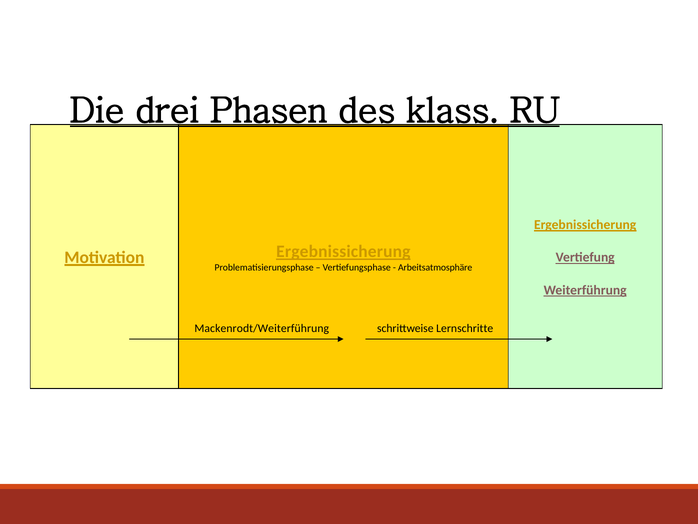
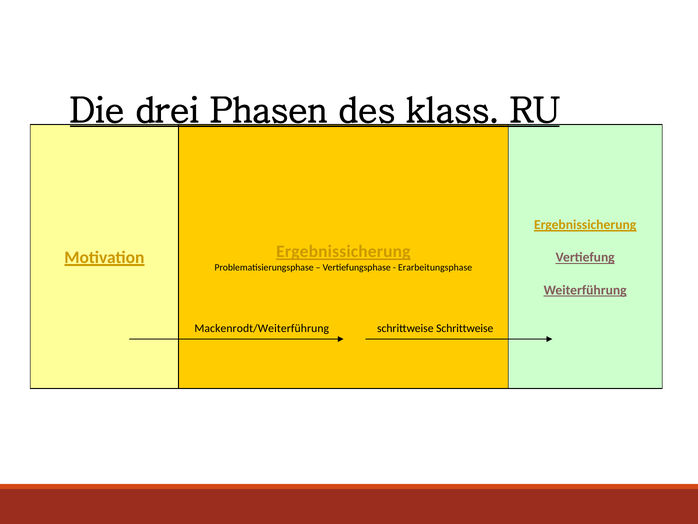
Arbeitsatmosphäre: Arbeitsatmosphäre -> Erarbeitungsphase
schrittweise Lernschritte: Lernschritte -> Schrittweise
